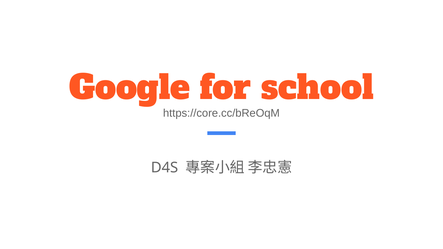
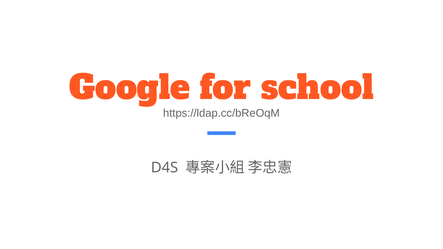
https://core.cc/bReOqM: https://core.cc/bReOqM -> https://ldap.cc/bReOqM
